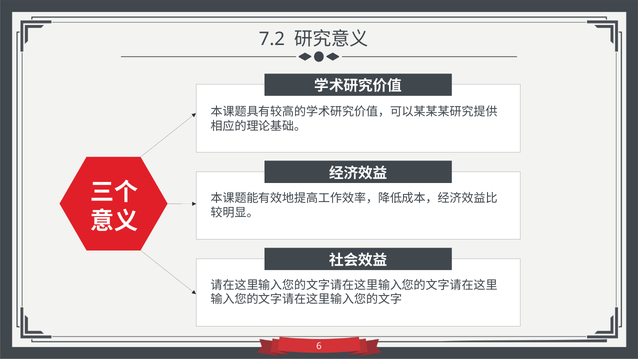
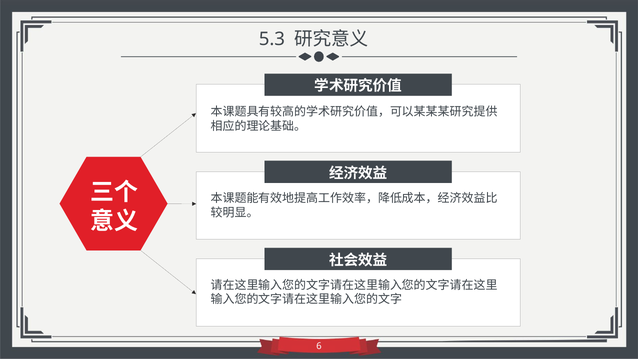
7.2: 7.2 -> 5.3
